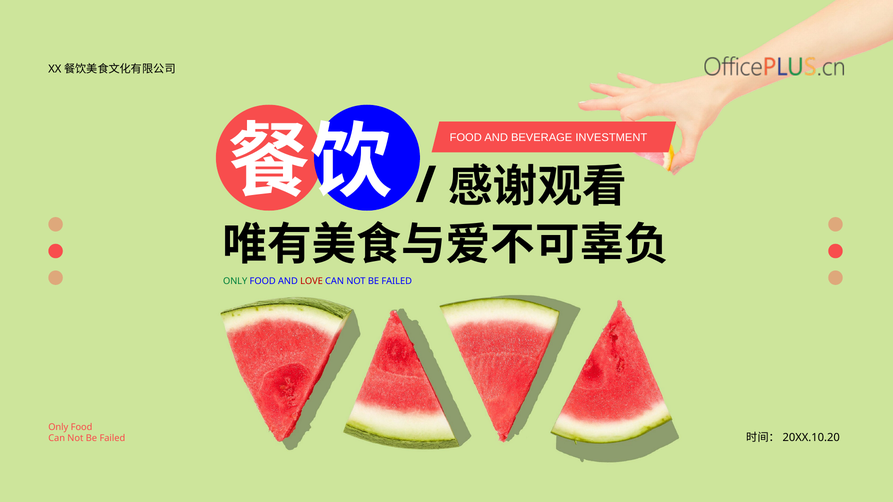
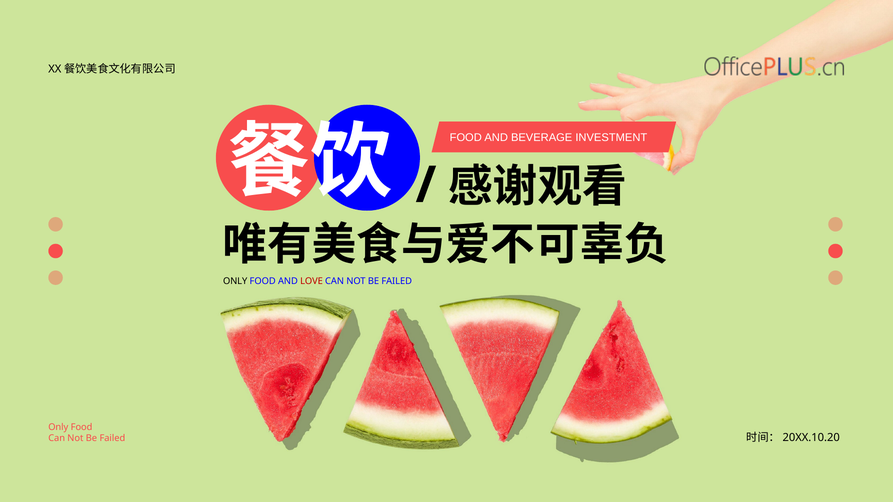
ONLY at (235, 281) colour: green -> black
